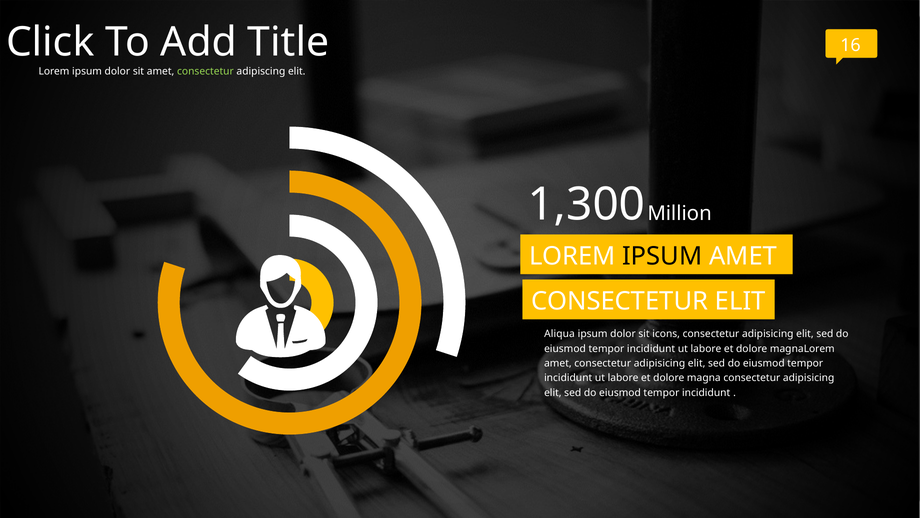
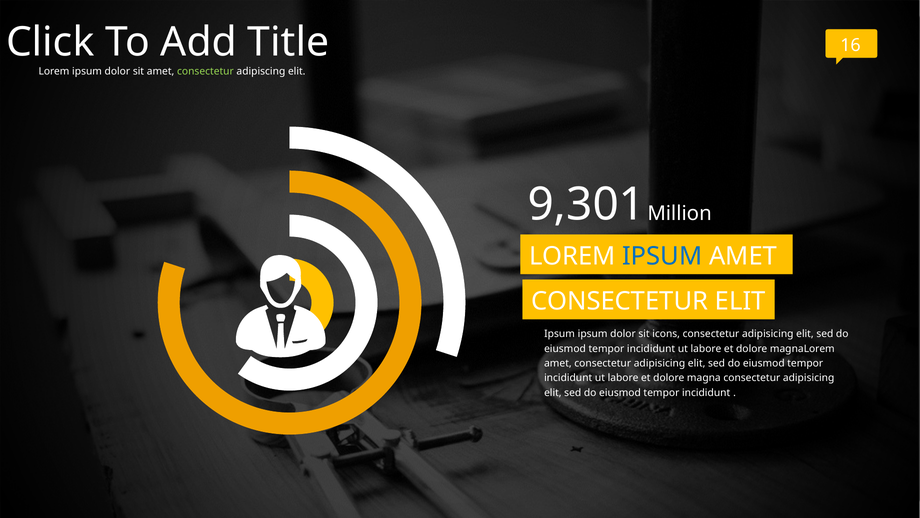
1,300: 1,300 -> 9,301
IPSUM at (662, 256) colour: black -> blue
Aliqua at (559, 334): Aliqua -> Ipsum
